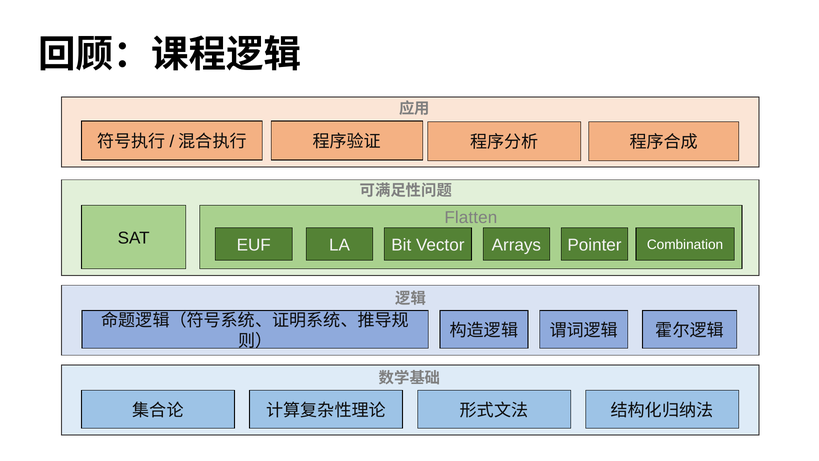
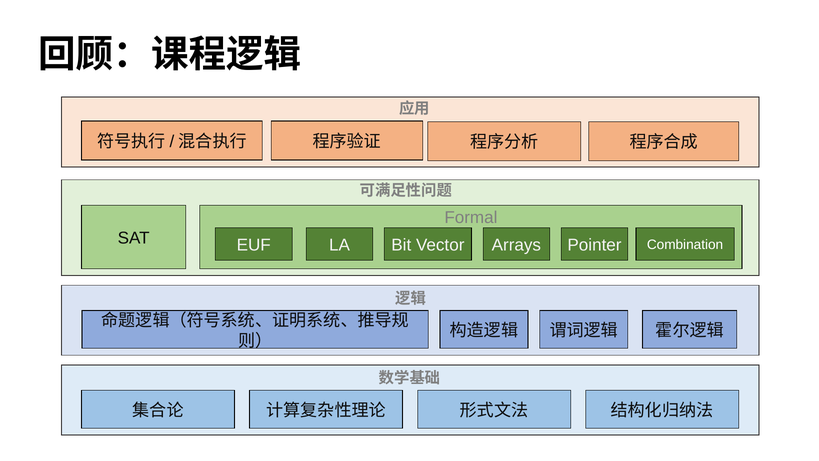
Flatten: Flatten -> Formal
